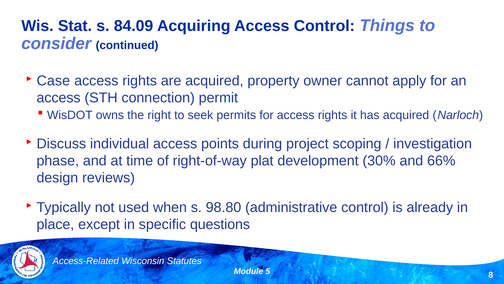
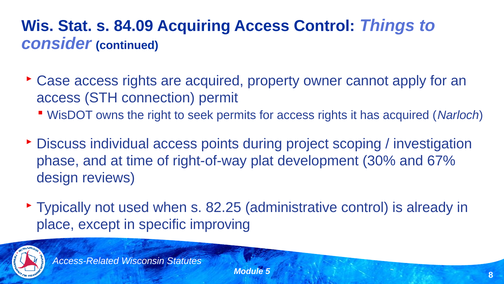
66%: 66% -> 67%
98.80: 98.80 -> 82.25
questions: questions -> improving
